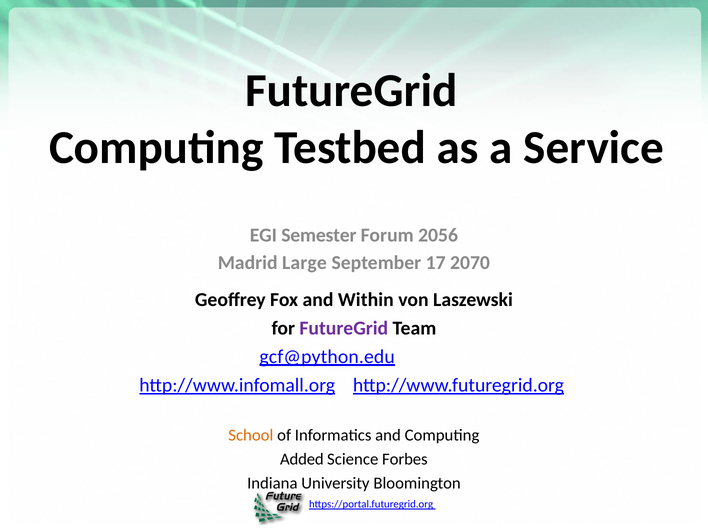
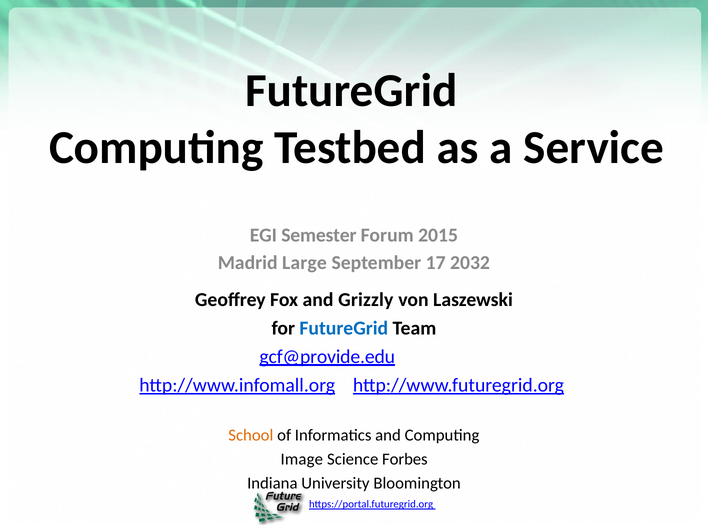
2056: 2056 -> 2015
2070: 2070 -> 2032
Within: Within -> Grizzly
FutureGrid at (344, 328) colour: purple -> blue
gcf@python.edu: gcf@python.edu -> gcf@provide.edu
Added: Added -> Image
